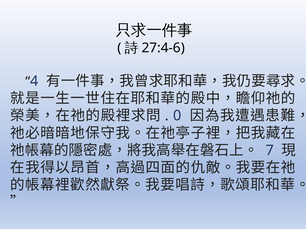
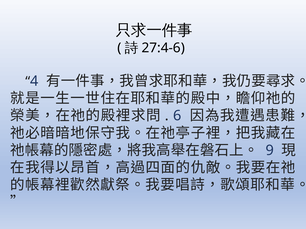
0: 0 -> 6
7: 7 -> 9
